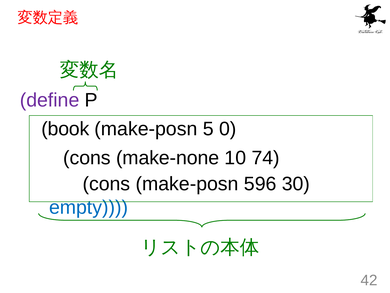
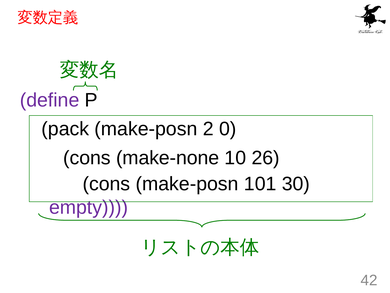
book: book -> pack
5: 5 -> 2
74: 74 -> 26
596: 596 -> 101
empty colour: blue -> purple
